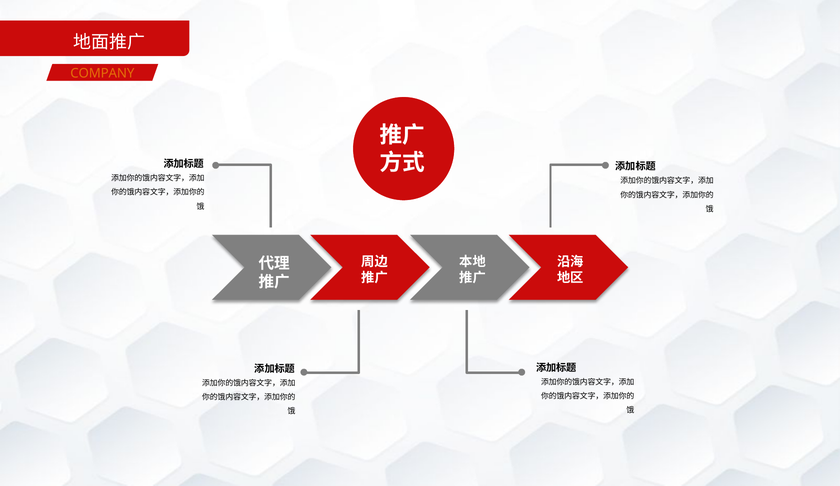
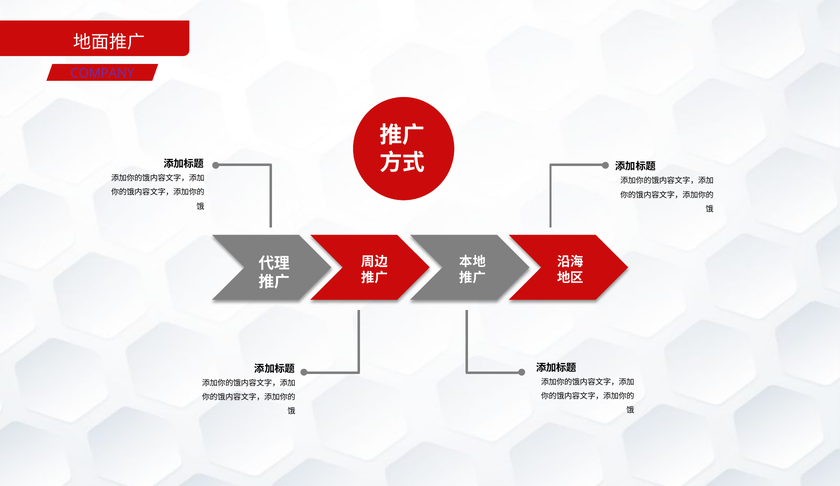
COMPANY colour: orange -> purple
